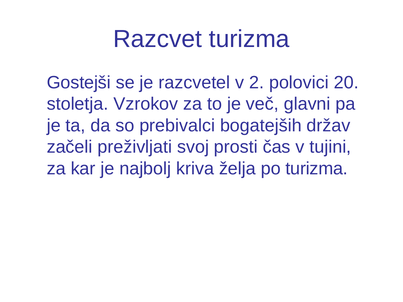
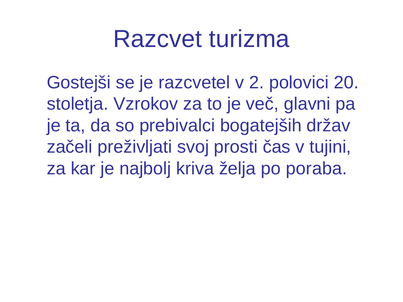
po turizma: turizma -> poraba
